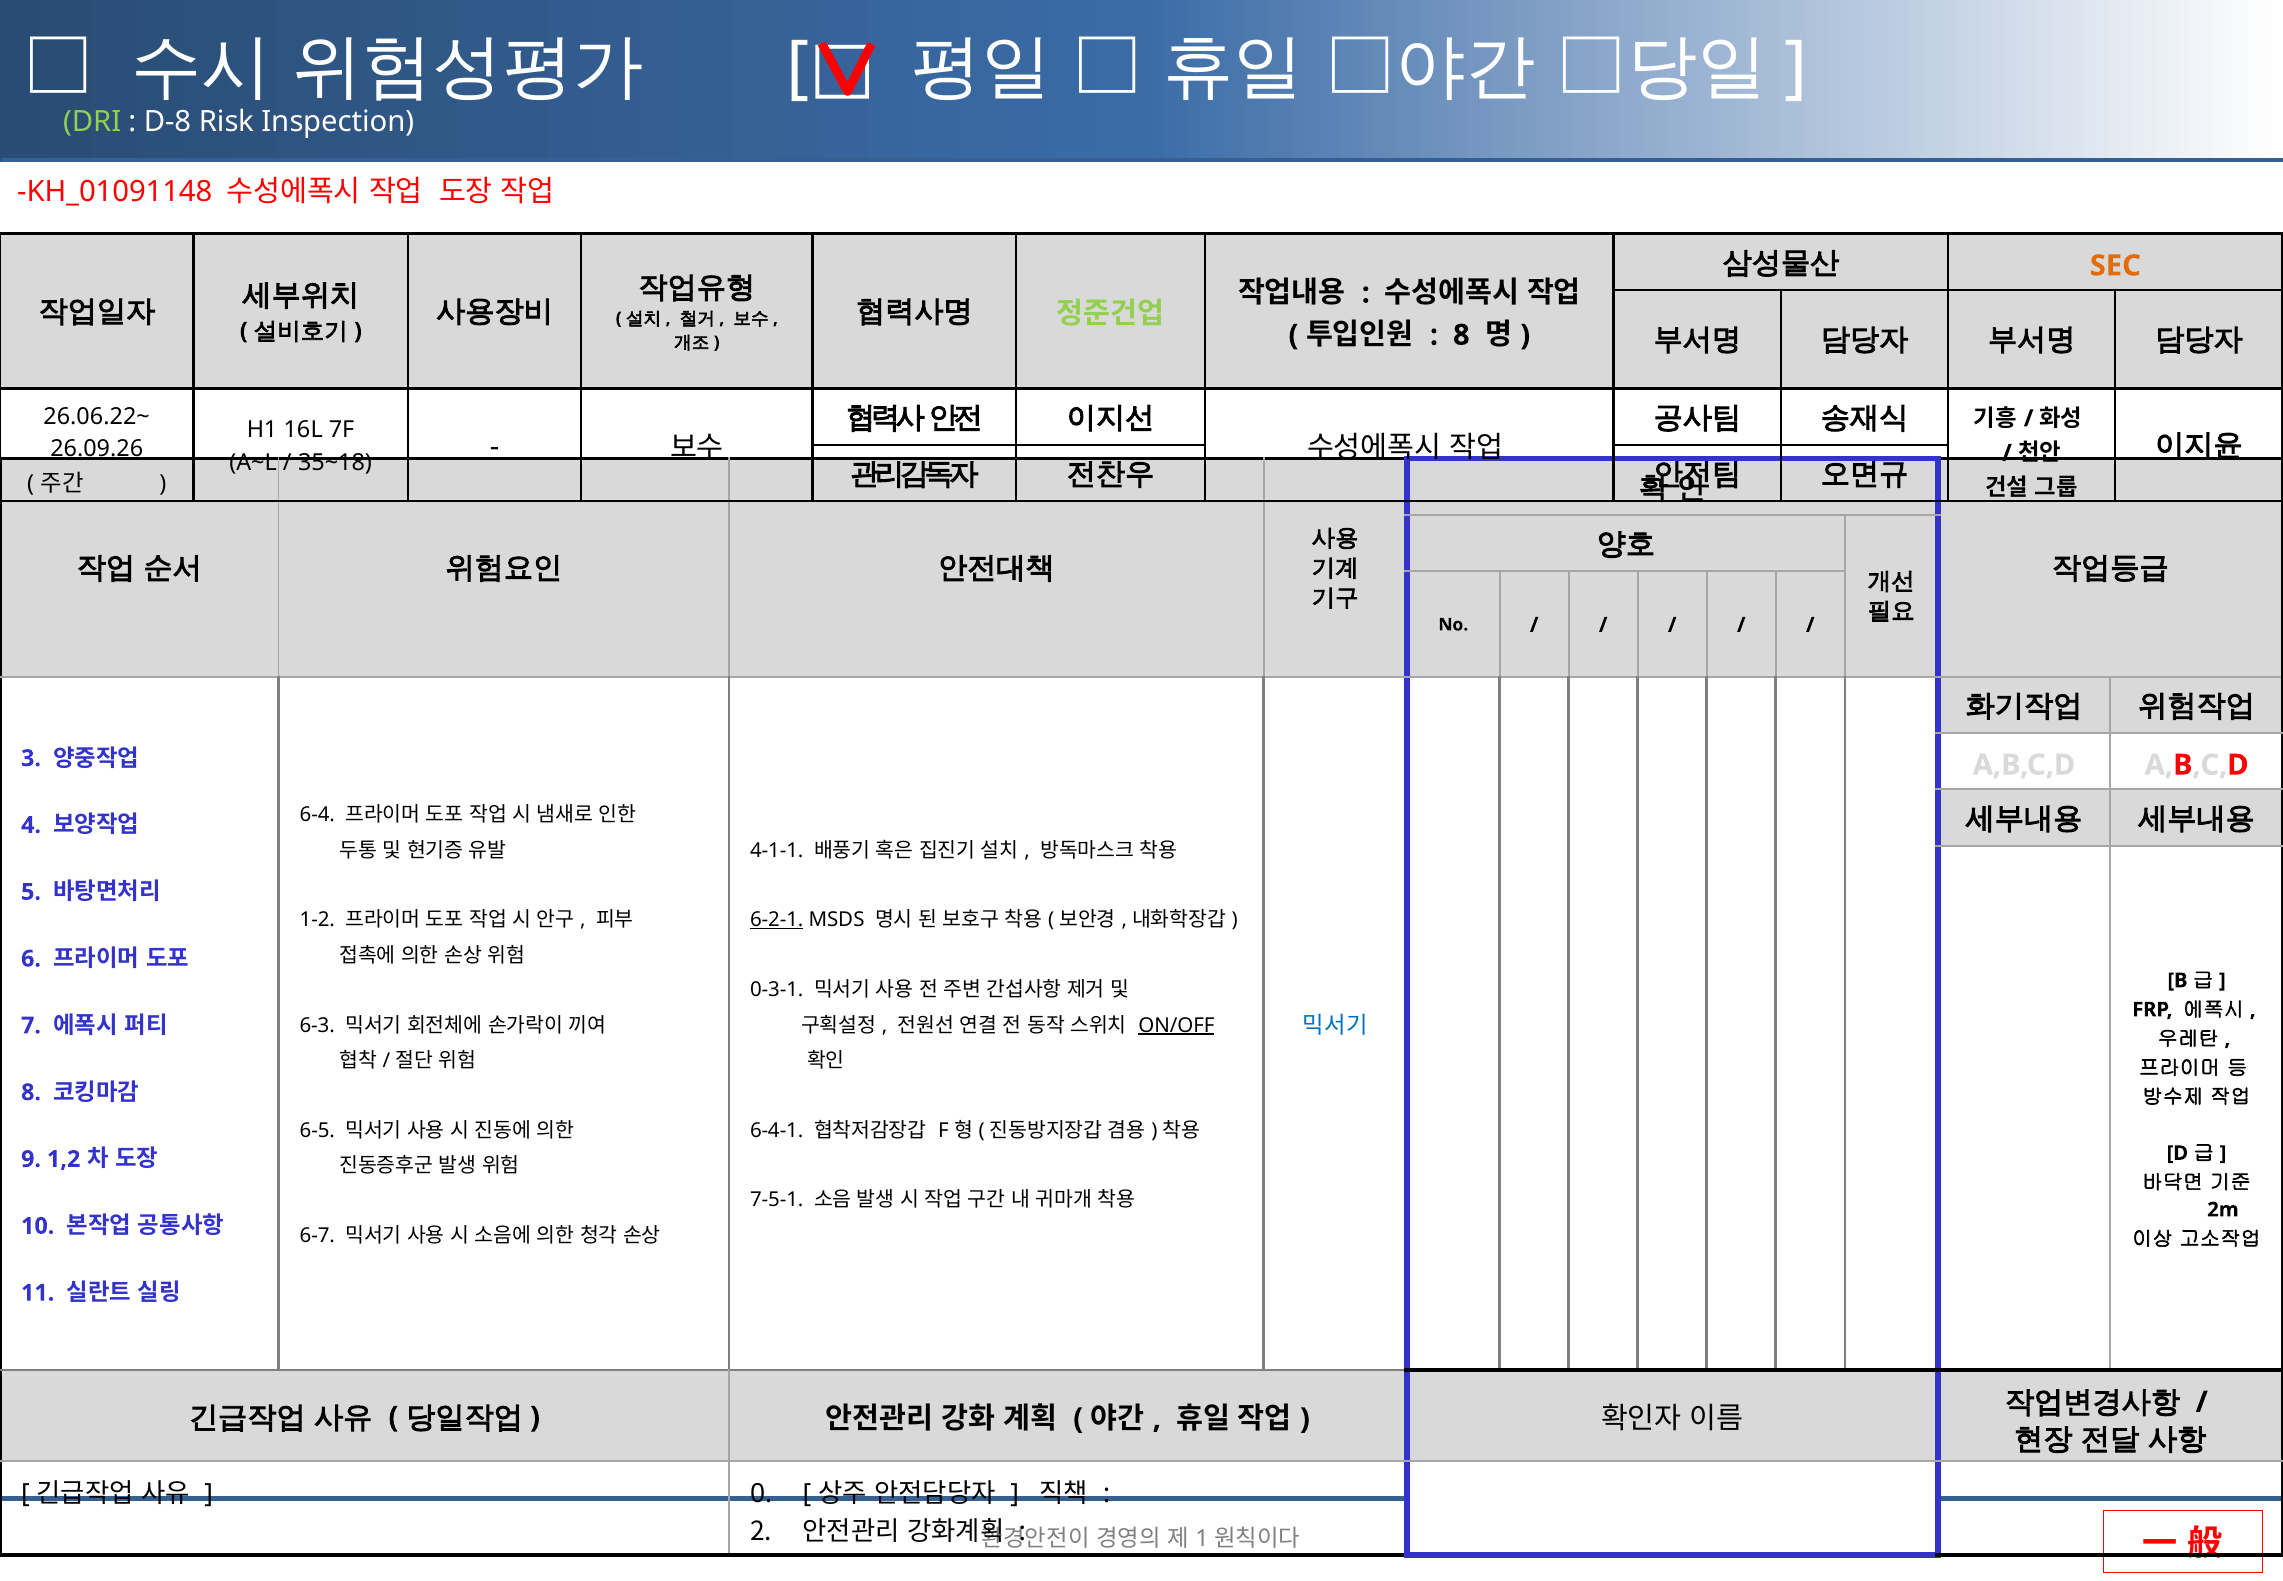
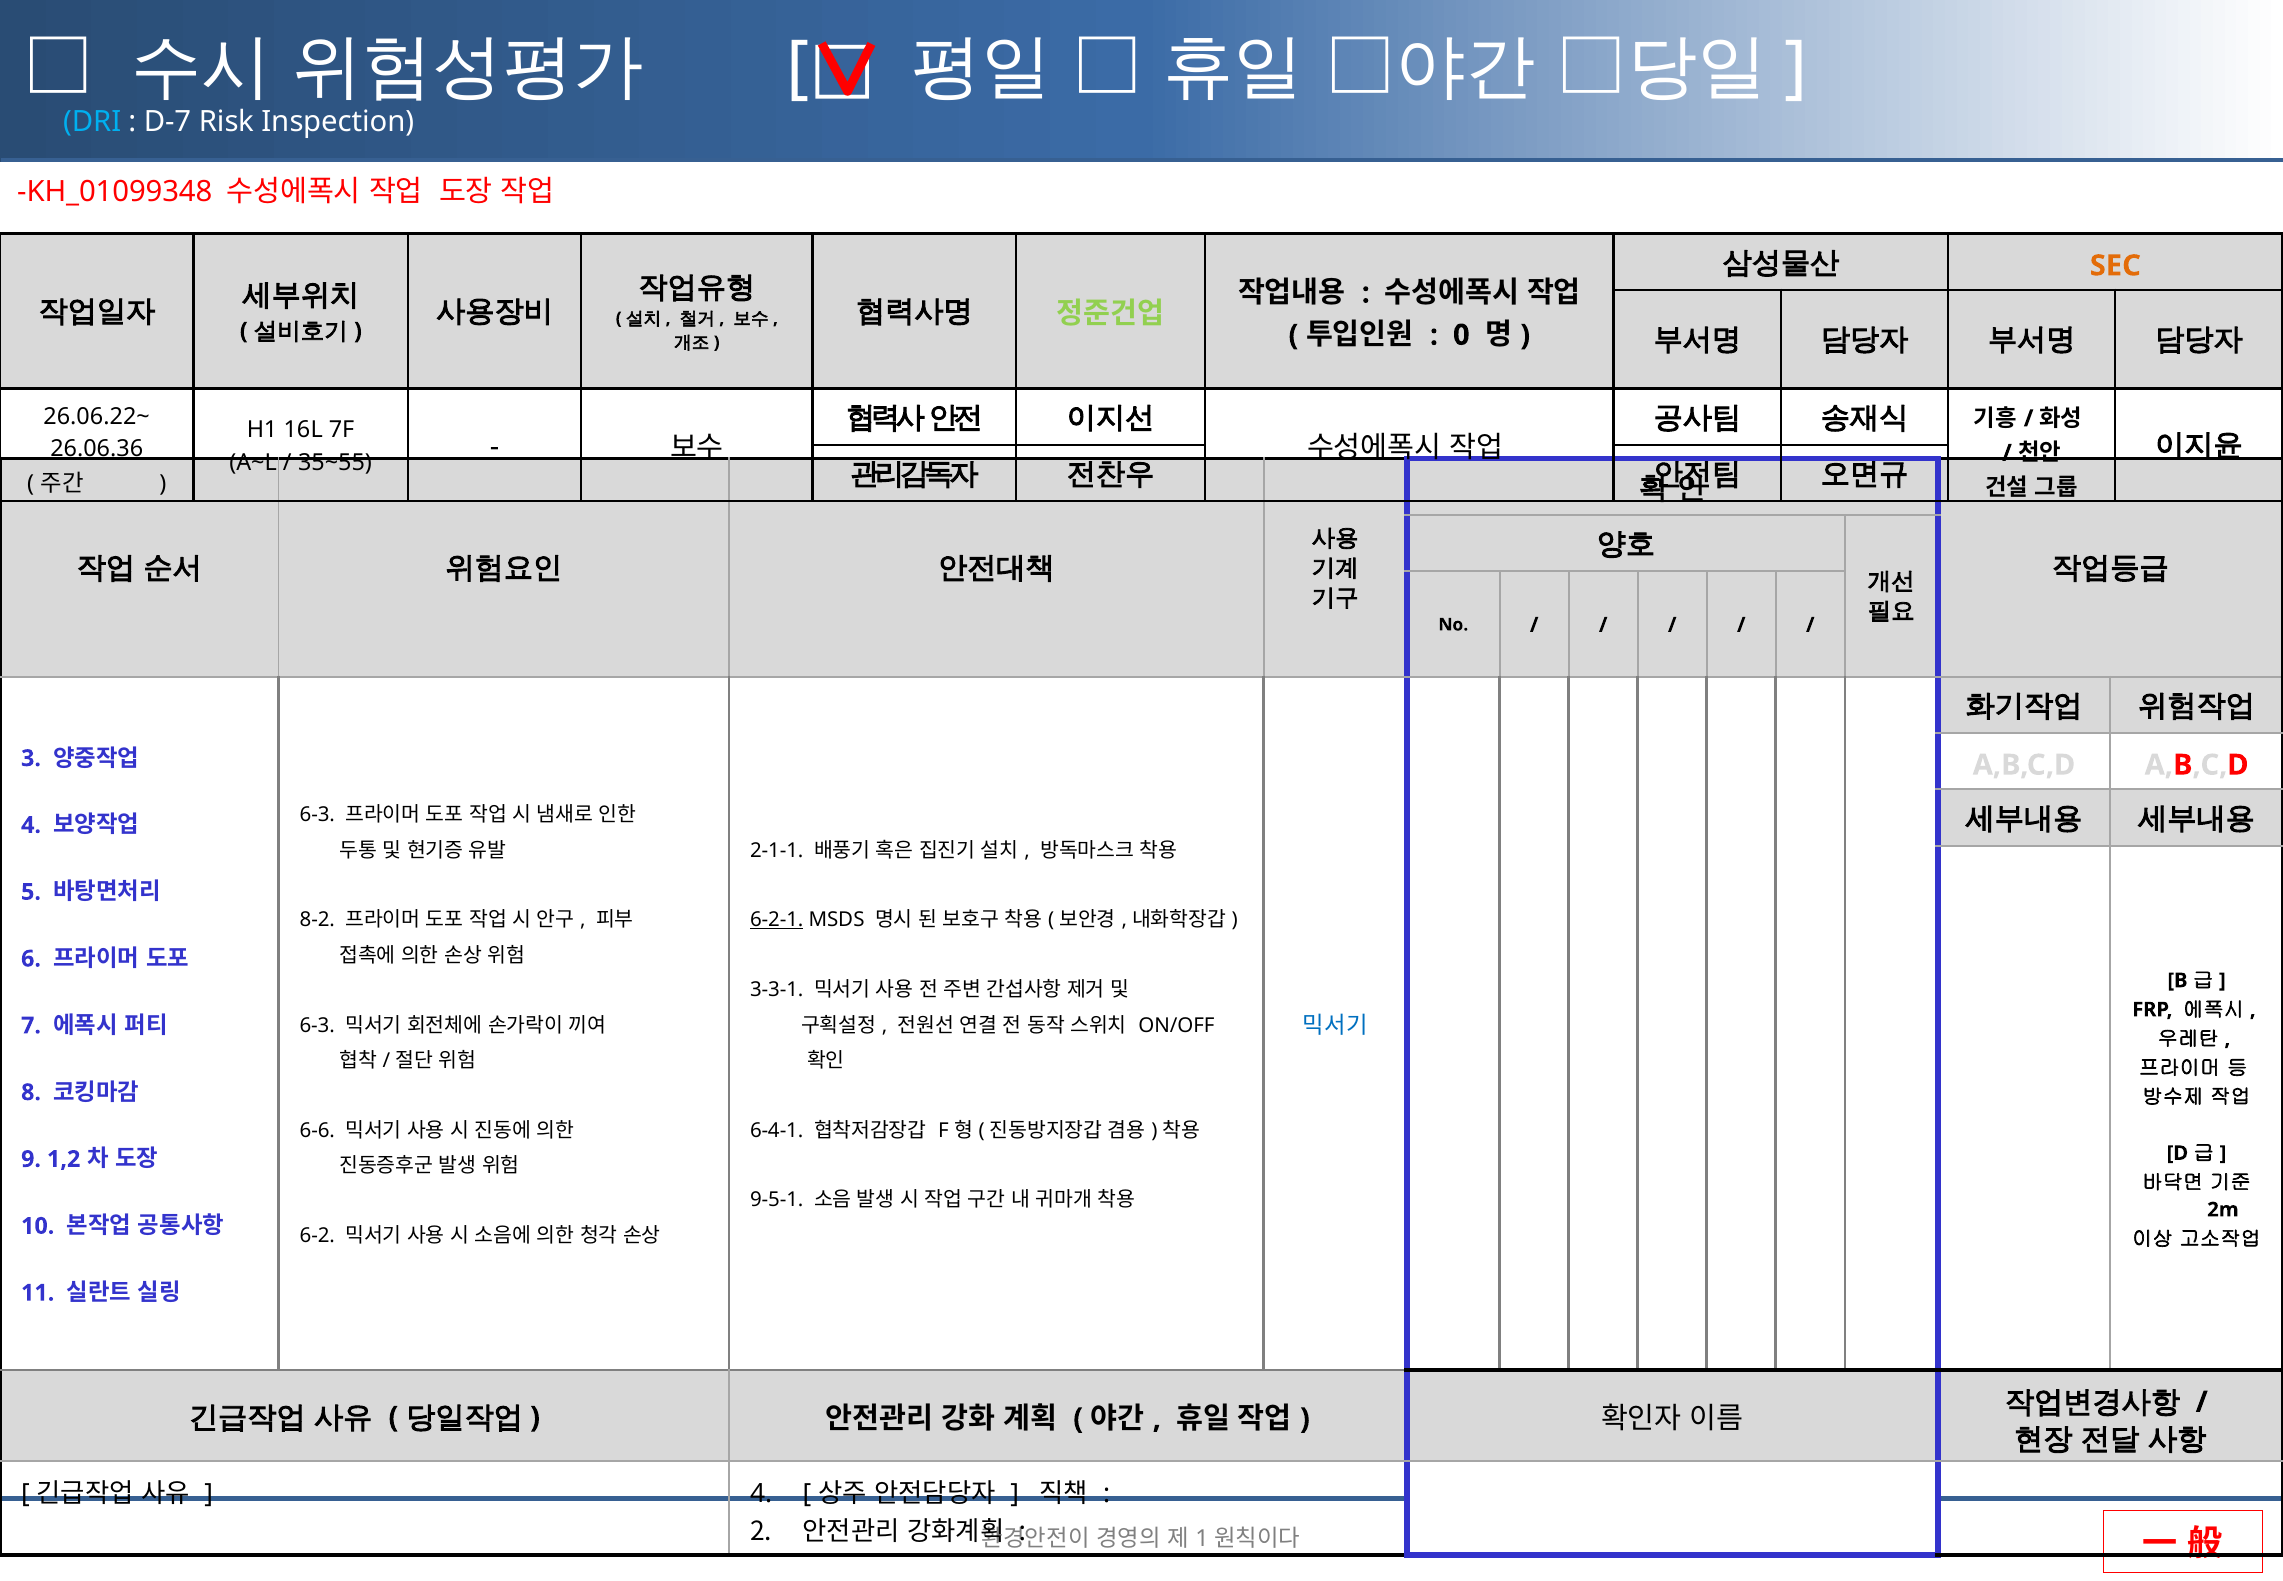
DRI colour: light green -> light blue
D-8: D-8 -> D-7
KH_01091148: KH_01091148 -> KH_01099348
8 at (1461, 335): 8 -> 0
26.09.26: 26.09.26 -> 26.06.36
35~18: 35~18 -> 35~55
6-4 at (317, 815): 6-4 -> 6-3
4-1-1: 4-1-1 -> 2-1-1
1-2: 1-2 -> 8-2
0-3-1: 0-3-1 -> 3-3-1
ON/OFF underline: present -> none
6-5: 6-5 -> 6-6
7-5-1: 7-5-1 -> 9-5-1
6-7: 6-7 -> 6-2
0 at (761, 1493): 0 -> 4
